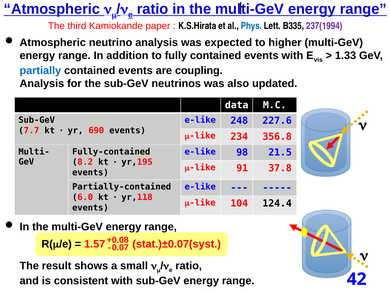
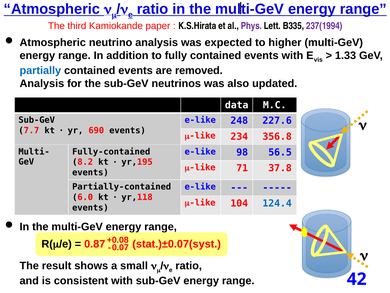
Phys colour: blue -> purple
coupling: coupling -> removed
21.5: 21.5 -> 56.5
91: 91 -> 71
124.4 colour: black -> blue
1.57: 1.57 -> 0.87
